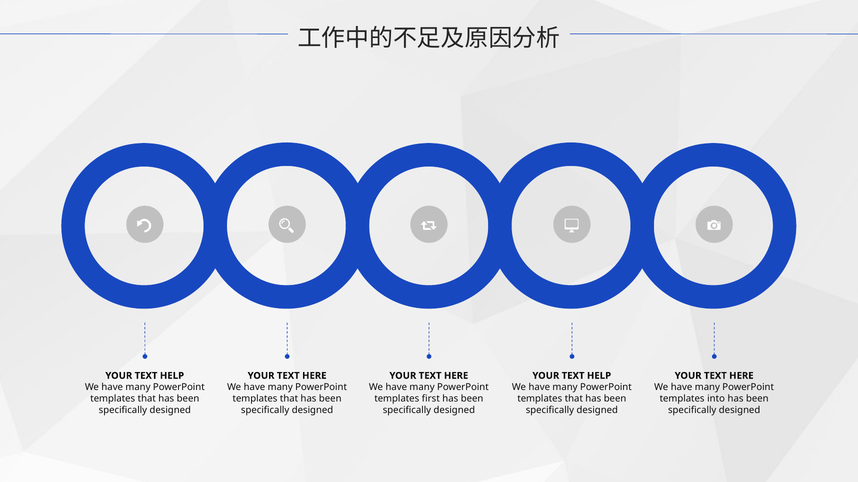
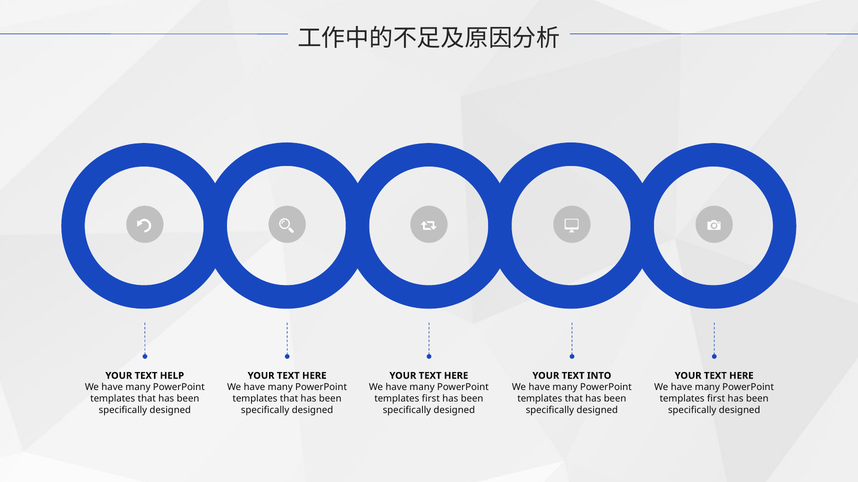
HELP at (599, 376): HELP -> INTO
into at (716, 399): into -> first
